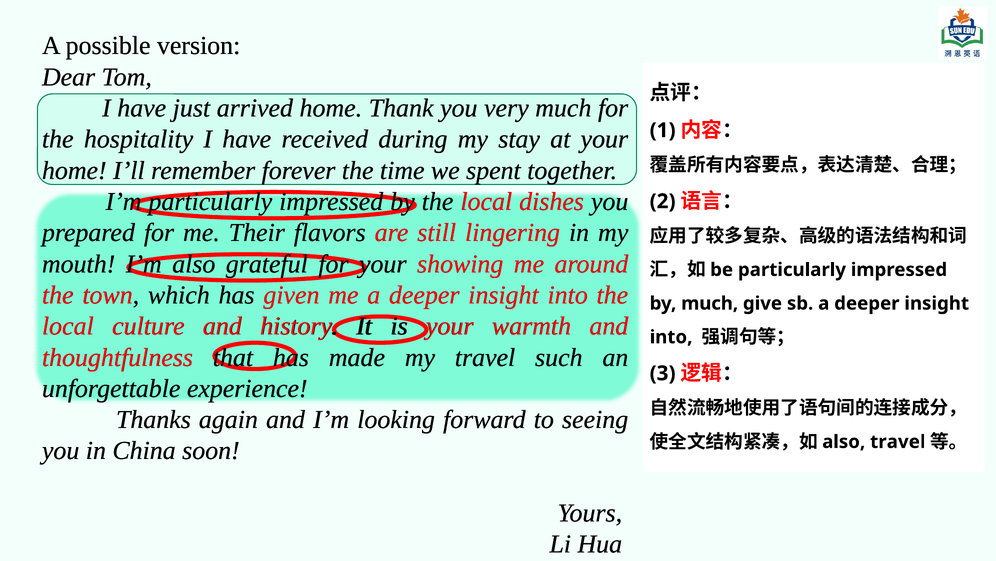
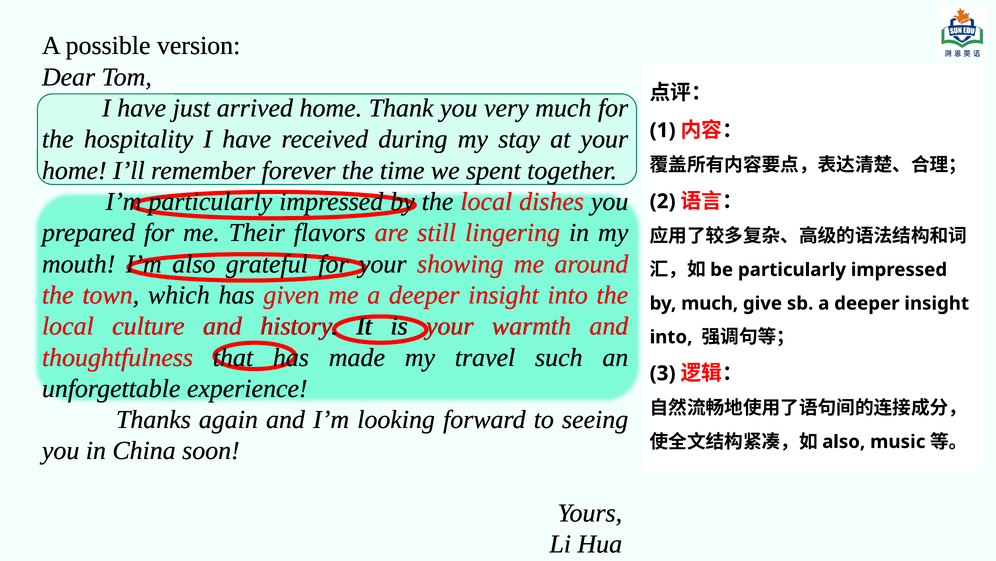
also travel: travel -> music
